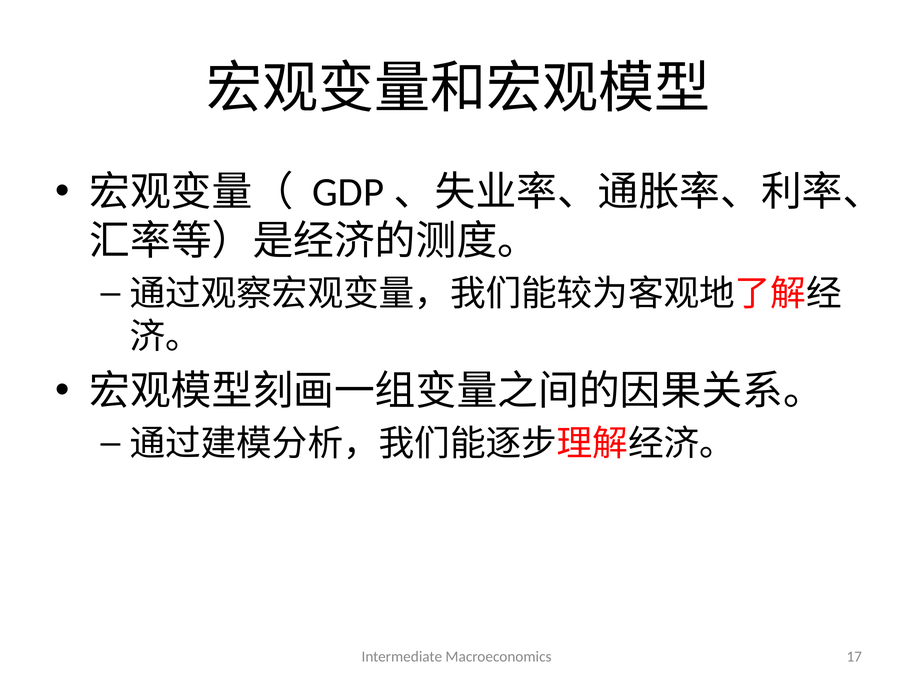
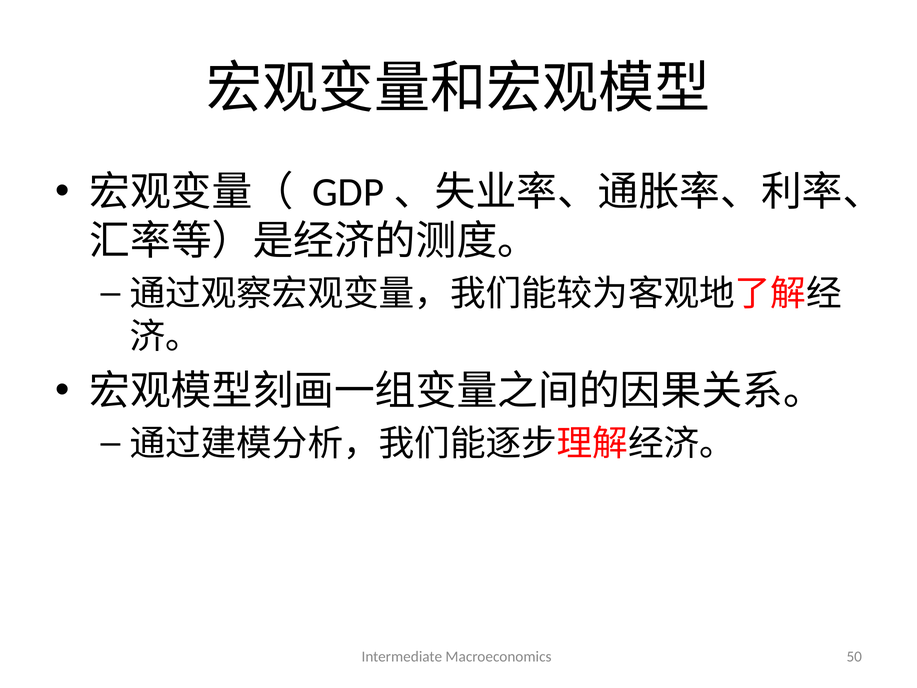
17: 17 -> 50
